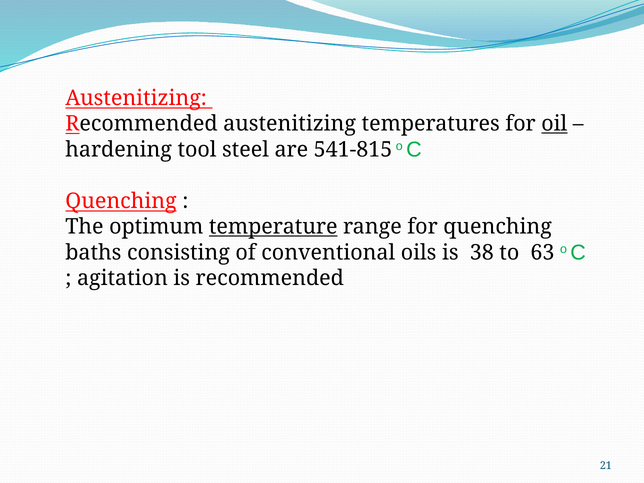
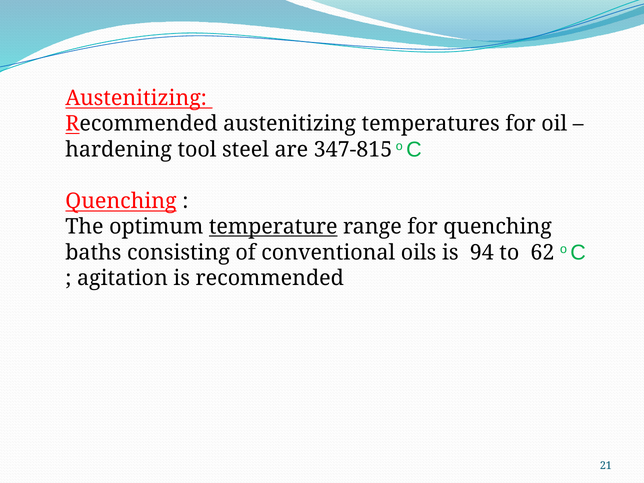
oil underline: present -> none
541-815: 541-815 -> 347-815
38: 38 -> 94
63: 63 -> 62
